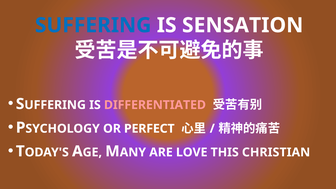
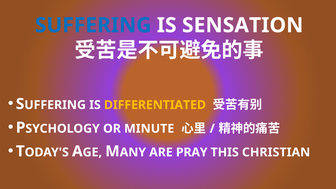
DIFFERENTIATED colour: pink -> yellow
PERFECT: PERFECT -> MINUTE
LOVE: LOVE -> PRAY
